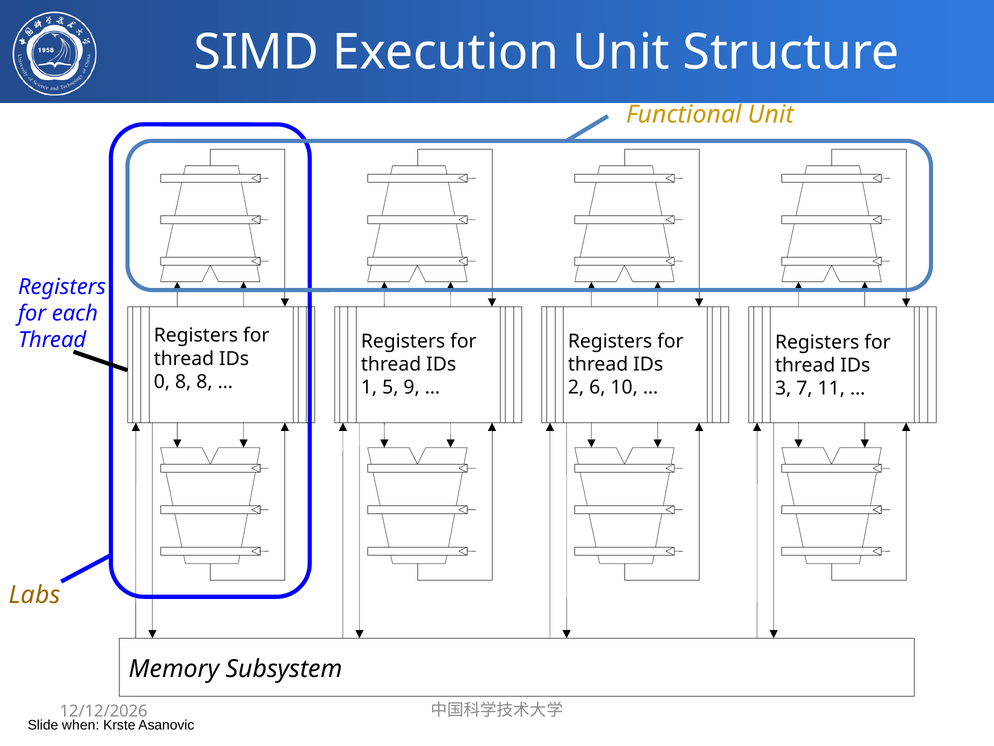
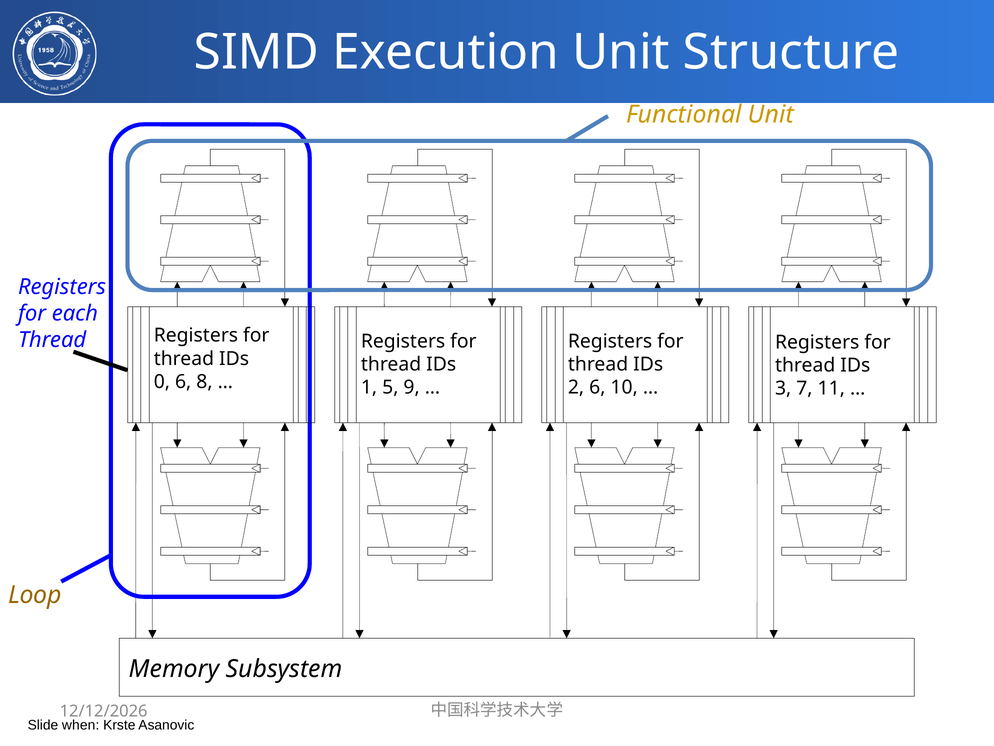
0 8: 8 -> 6
Labs: Labs -> Loop
